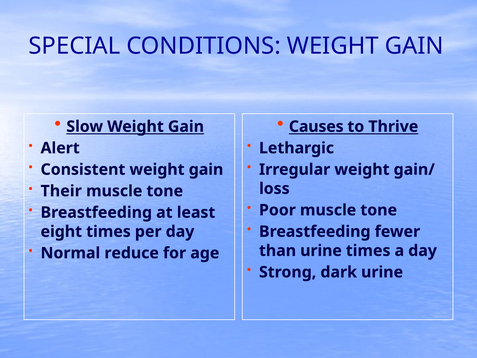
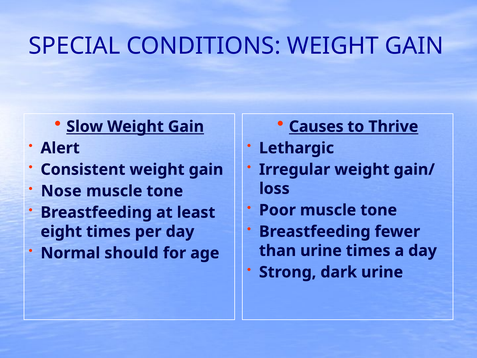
Their: Their -> Nose
reduce: reduce -> should
